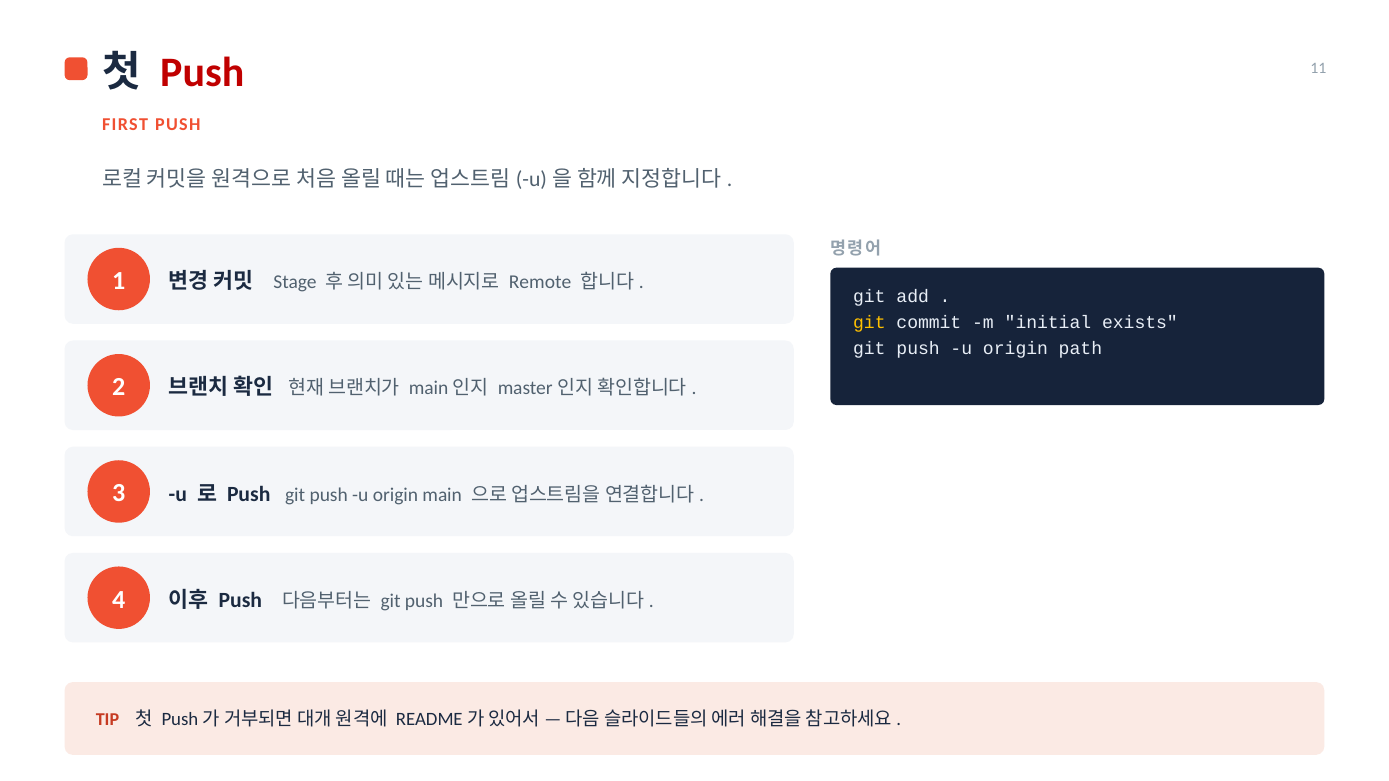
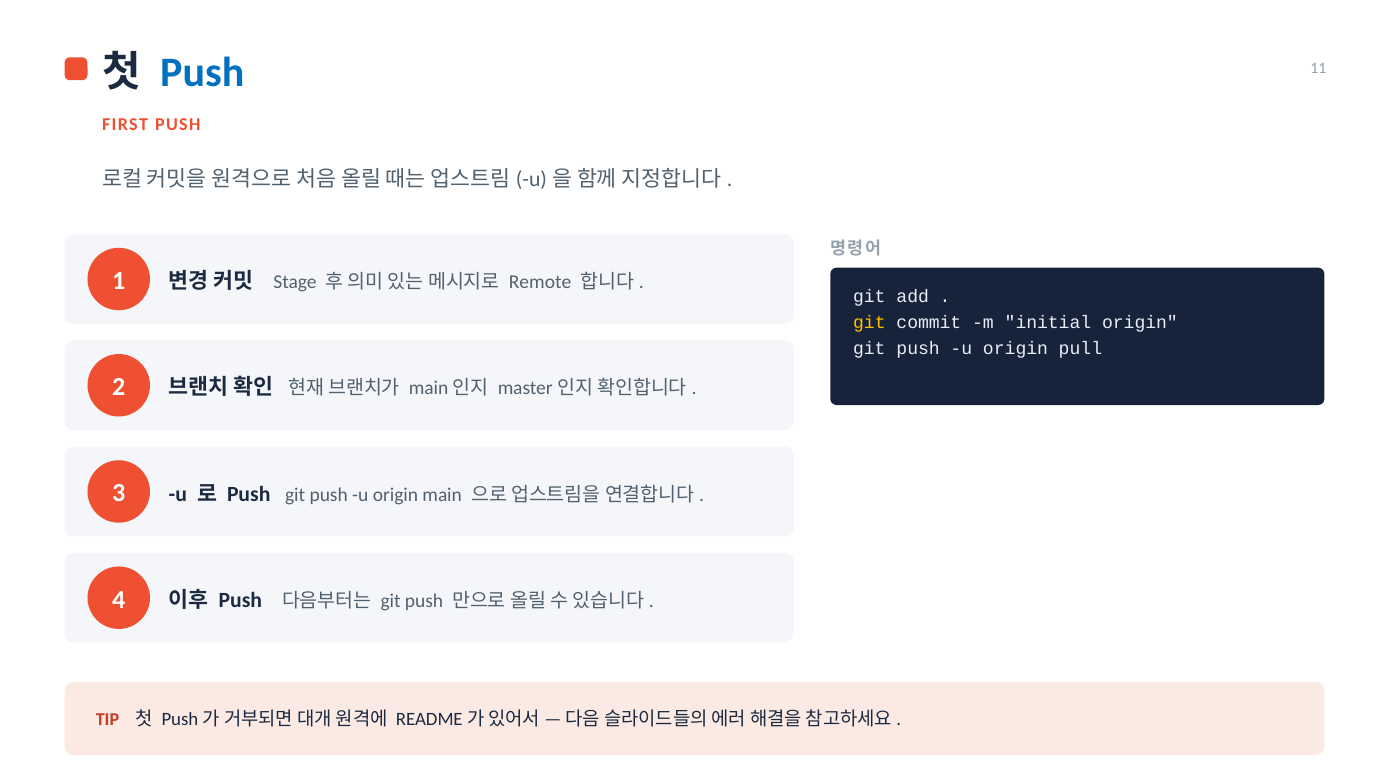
Push at (202, 73) colour: red -> blue
initial exists: exists -> origin
path: path -> pull
